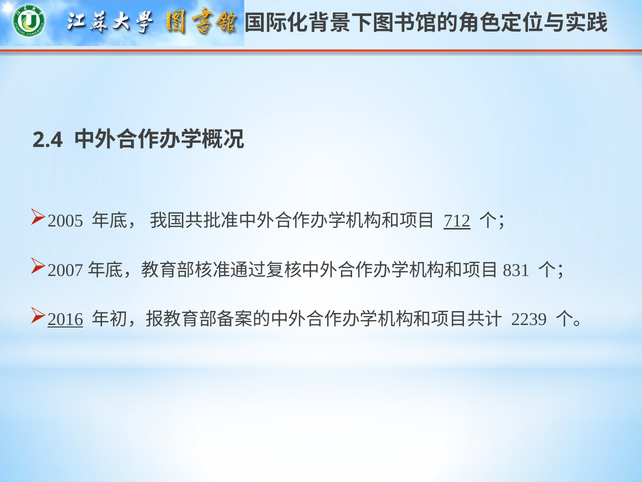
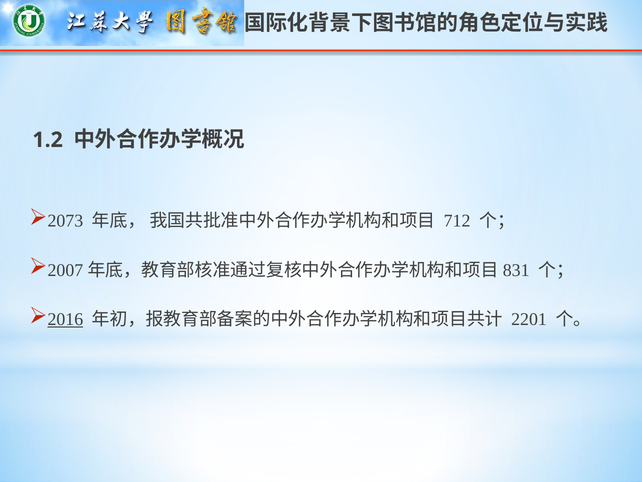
2.4: 2.4 -> 1.2
2005: 2005 -> 2073
712 underline: present -> none
2239: 2239 -> 2201
